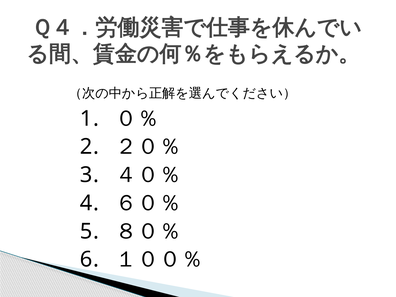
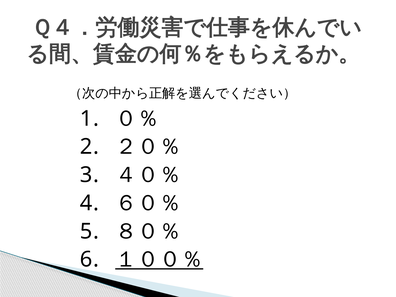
１００％ underline: none -> present
